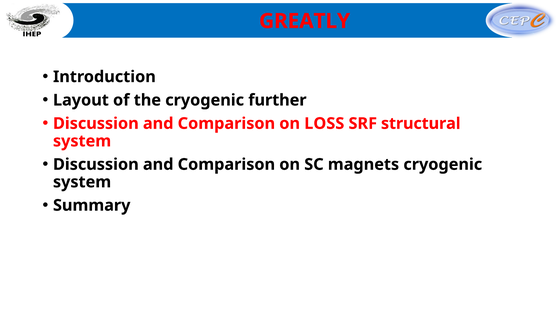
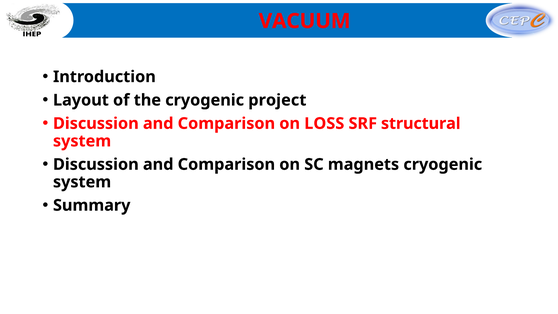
GREATLY: GREATLY -> VACUUM
further: further -> project
